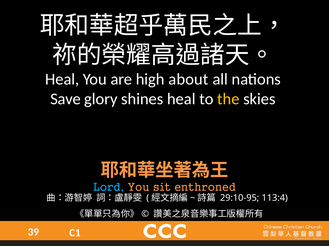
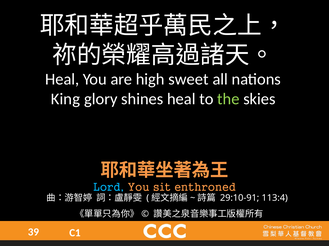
about: about -> sweet
Save: Save -> King
the colour: yellow -> light green
29:10-95: 29:10-95 -> 29:10-91
